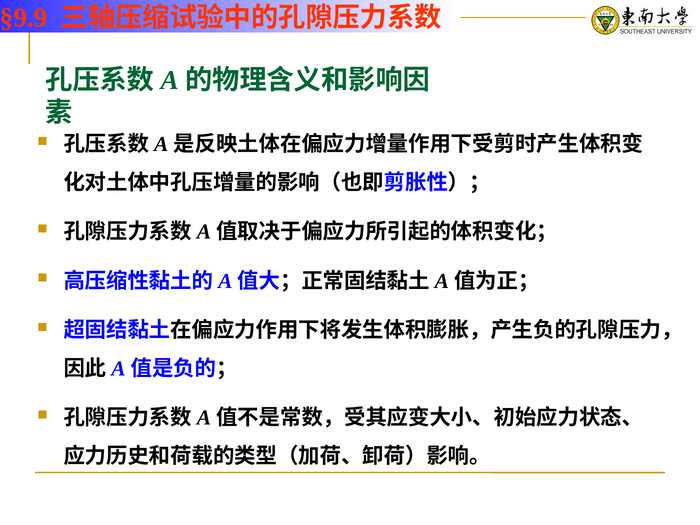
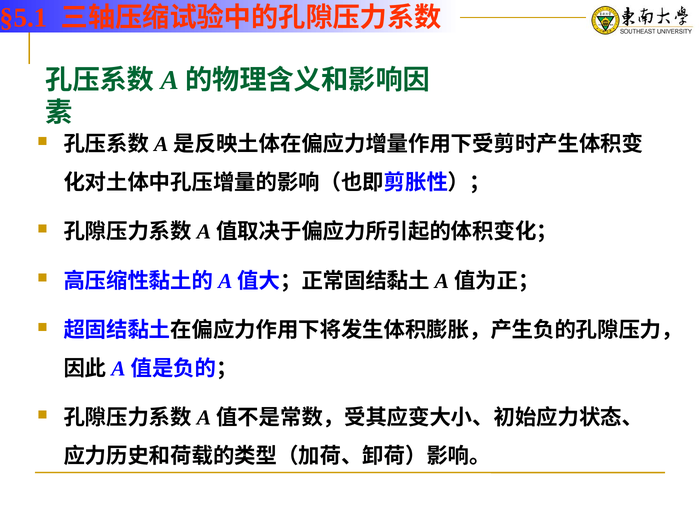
§9.9: §9.9 -> §5.1
